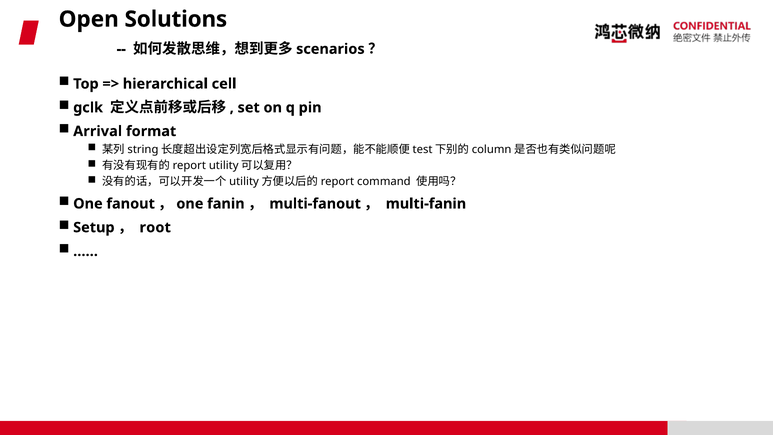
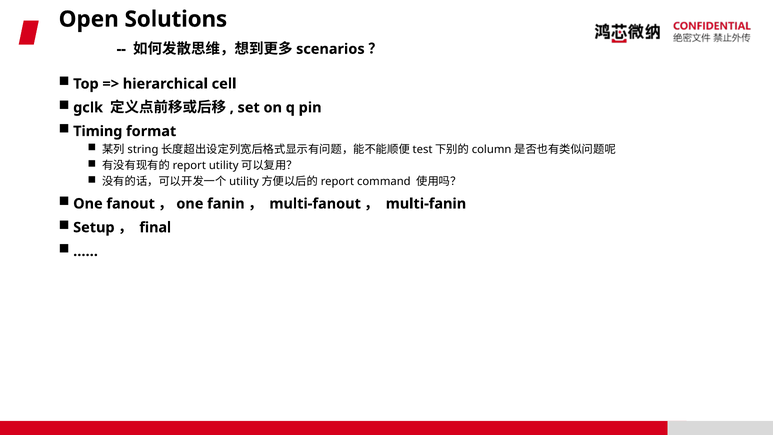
Arrival: Arrival -> Timing
root: root -> final
